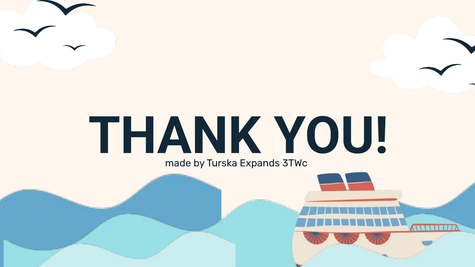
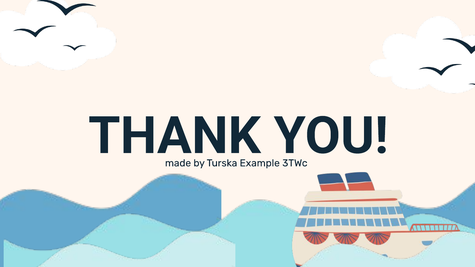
Expands: Expands -> Example
